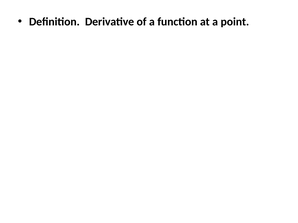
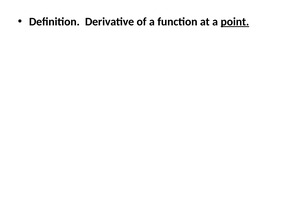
point underline: none -> present
